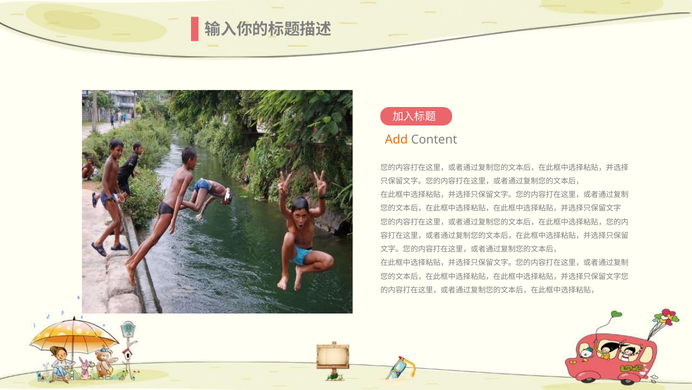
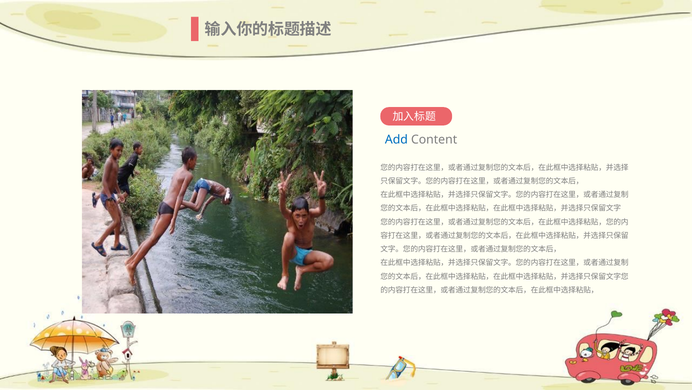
Add colour: orange -> blue
